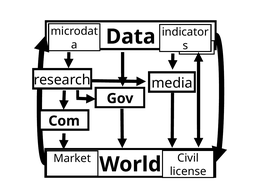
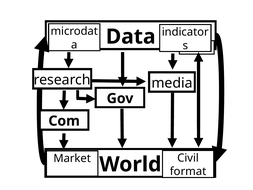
license: license -> format
